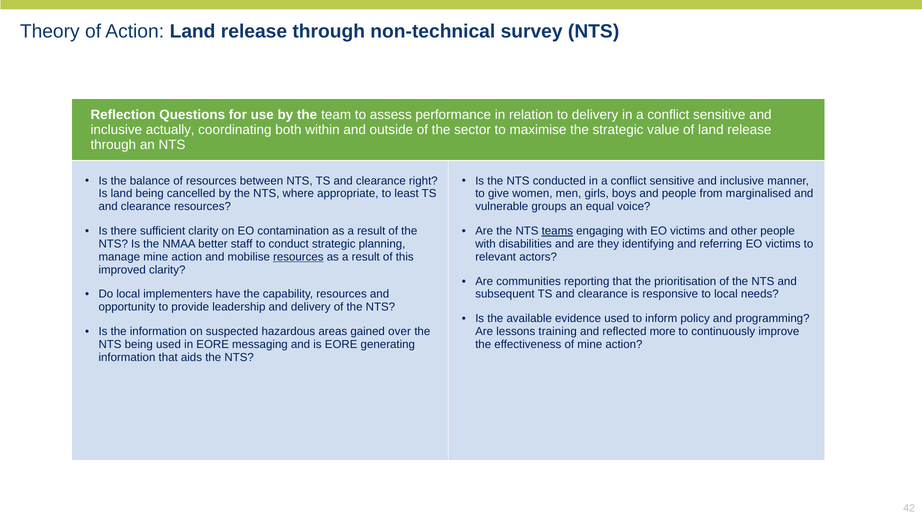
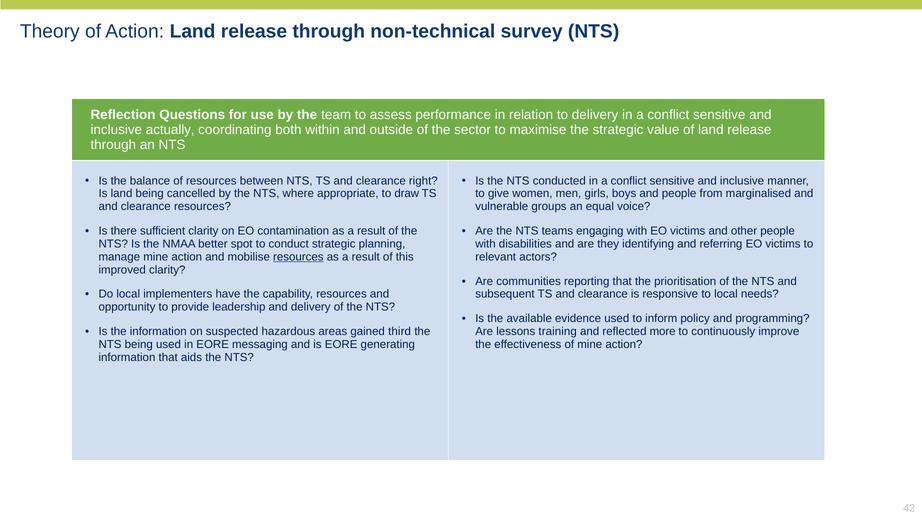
least: least -> draw
teams underline: present -> none
staff: staff -> spot
over: over -> third
